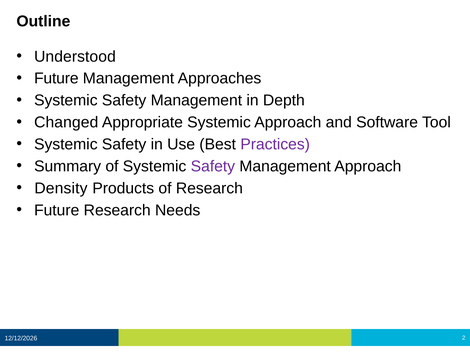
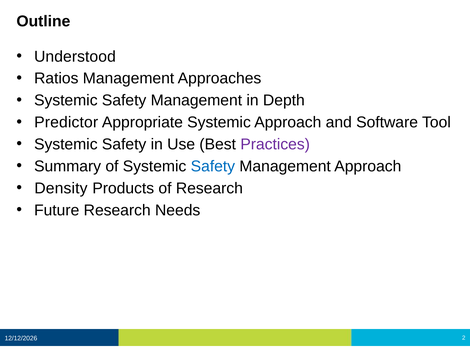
Future at (56, 78): Future -> Ratios
Changed: Changed -> Predictor
Safety at (213, 166) colour: purple -> blue
